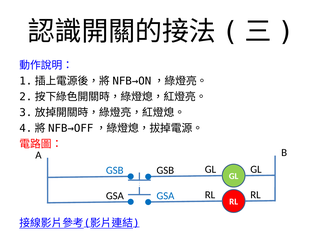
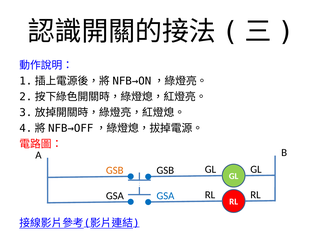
GSB at (115, 170) colour: blue -> orange
